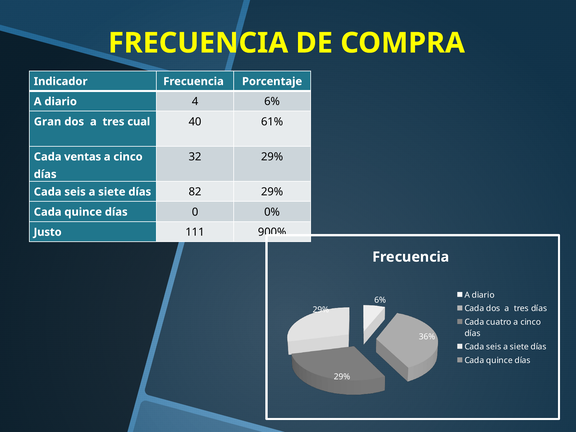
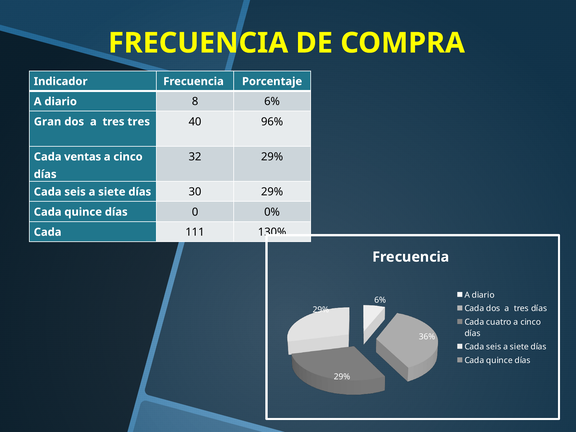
4: 4 -> 8
tres cual: cual -> tres
61%: 61% -> 96%
82: 82 -> 30
Justo at (48, 232): Justo -> Cada
900%: 900% -> 130%
